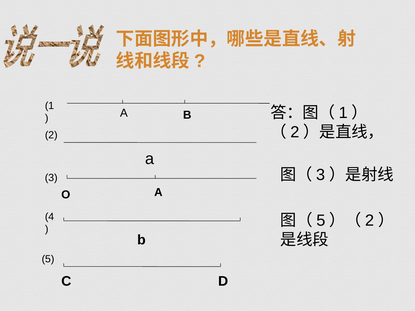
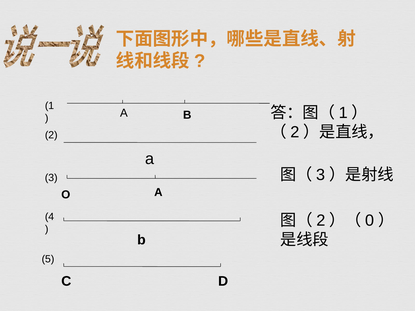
5 at (321, 221): 5 -> 2
2 at (370, 221): 2 -> 0
